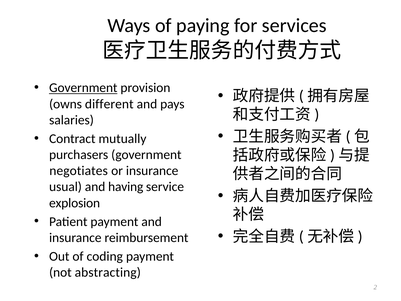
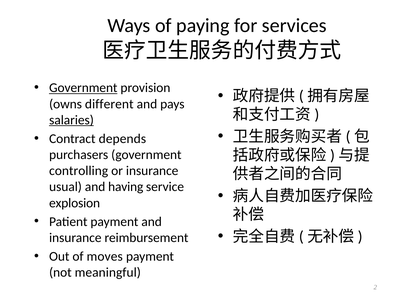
salaries underline: none -> present
mutually: mutually -> depends
negotiates: negotiates -> controlling
coding: coding -> moves
abstracting: abstracting -> meaningful
